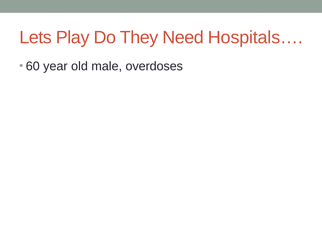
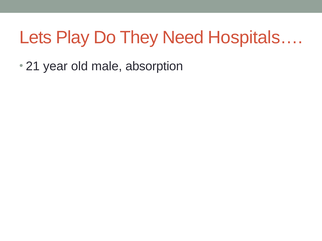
60: 60 -> 21
overdoses: overdoses -> absorption
